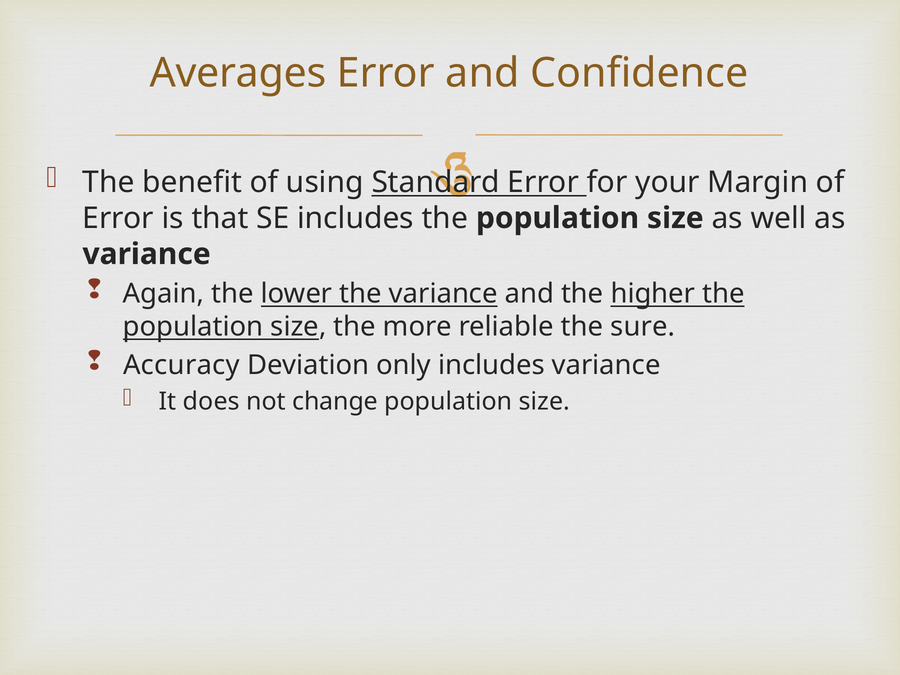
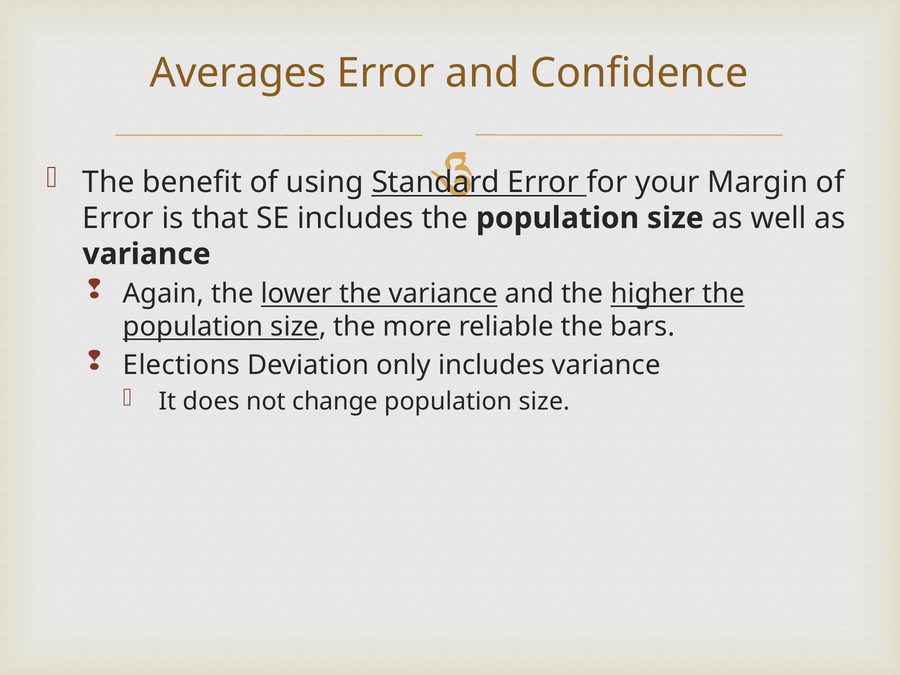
sure: sure -> bars
Accuracy: Accuracy -> Elections
